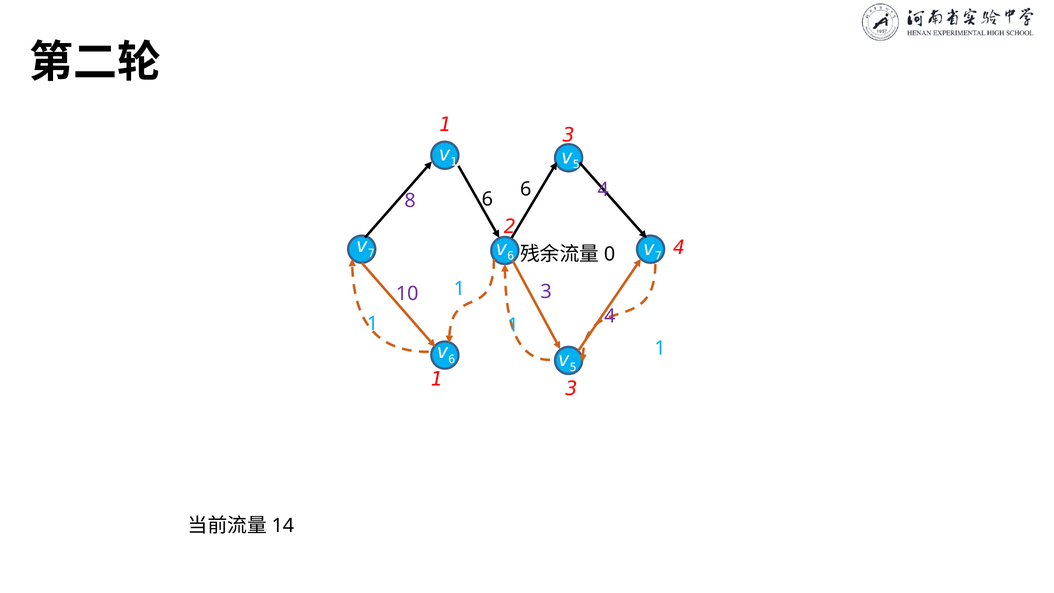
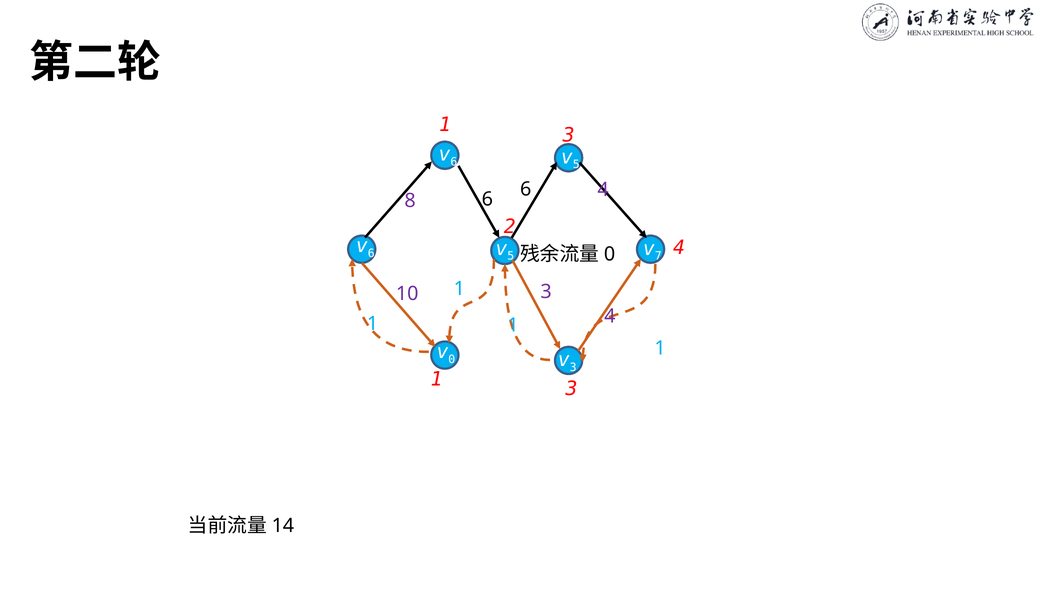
1 at (454, 162): 1 -> 6
7 at (371, 253): 7 -> 6
6 at (511, 256): 6 -> 5
6 at (452, 359): 6 -> 0
5 at (573, 367): 5 -> 3
